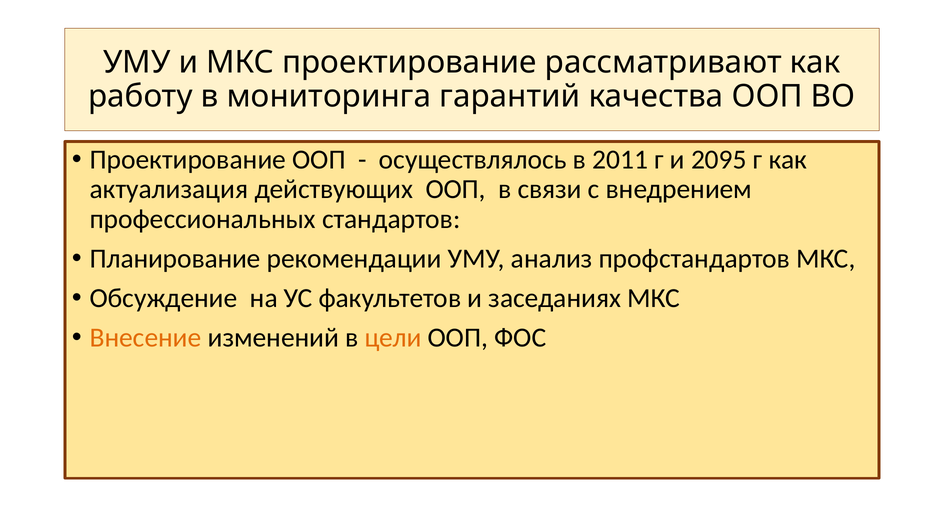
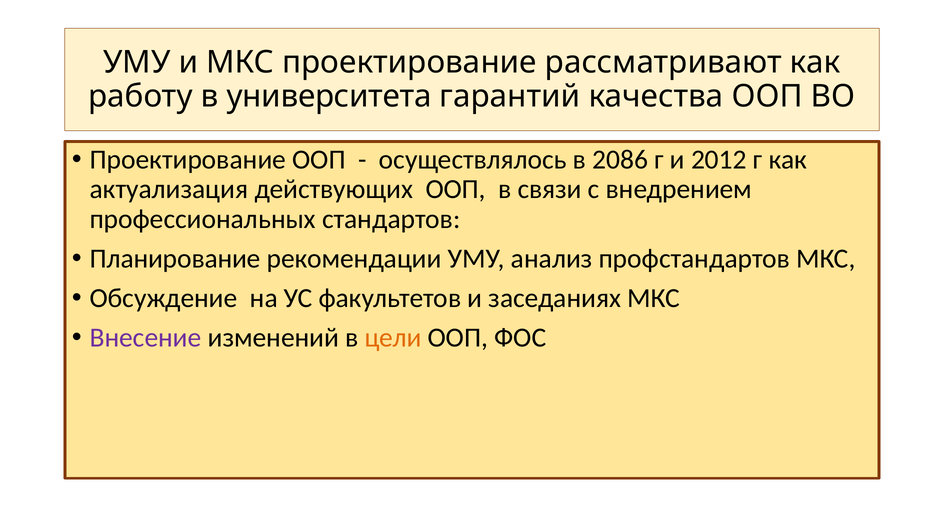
мониторинга: мониторинга -> университета
2011: 2011 -> 2086
2095: 2095 -> 2012
Внесение colour: orange -> purple
